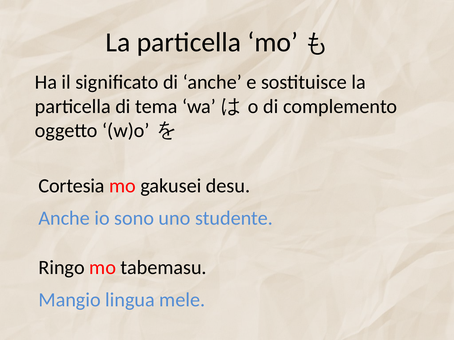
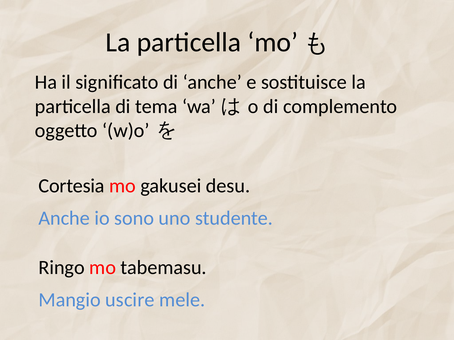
lingua: lingua -> uscire
